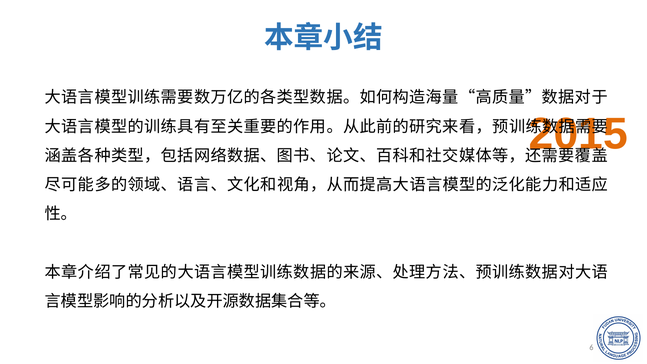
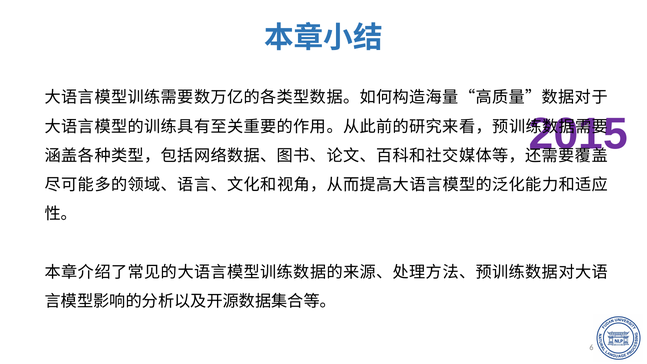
2015 colour: orange -> purple
